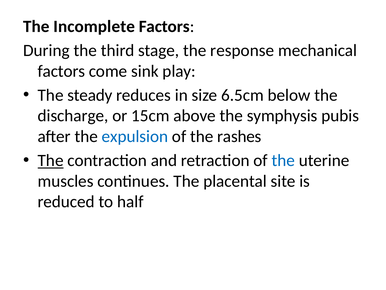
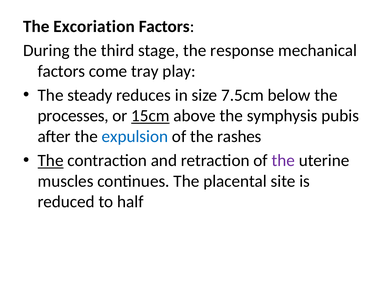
Incomplete: Incomplete -> Excoriation
sink: sink -> tray
6.5cm: 6.5cm -> 7.5cm
discharge: discharge -> processes
15cm underline: none -> present
the at (283, 160) colour: blue -> purple
